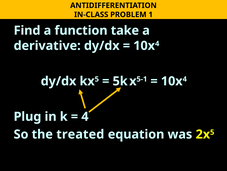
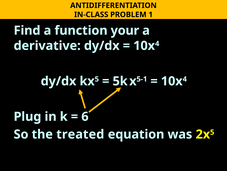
take: take -> your
4 at (85, 116): 4 -> 6
